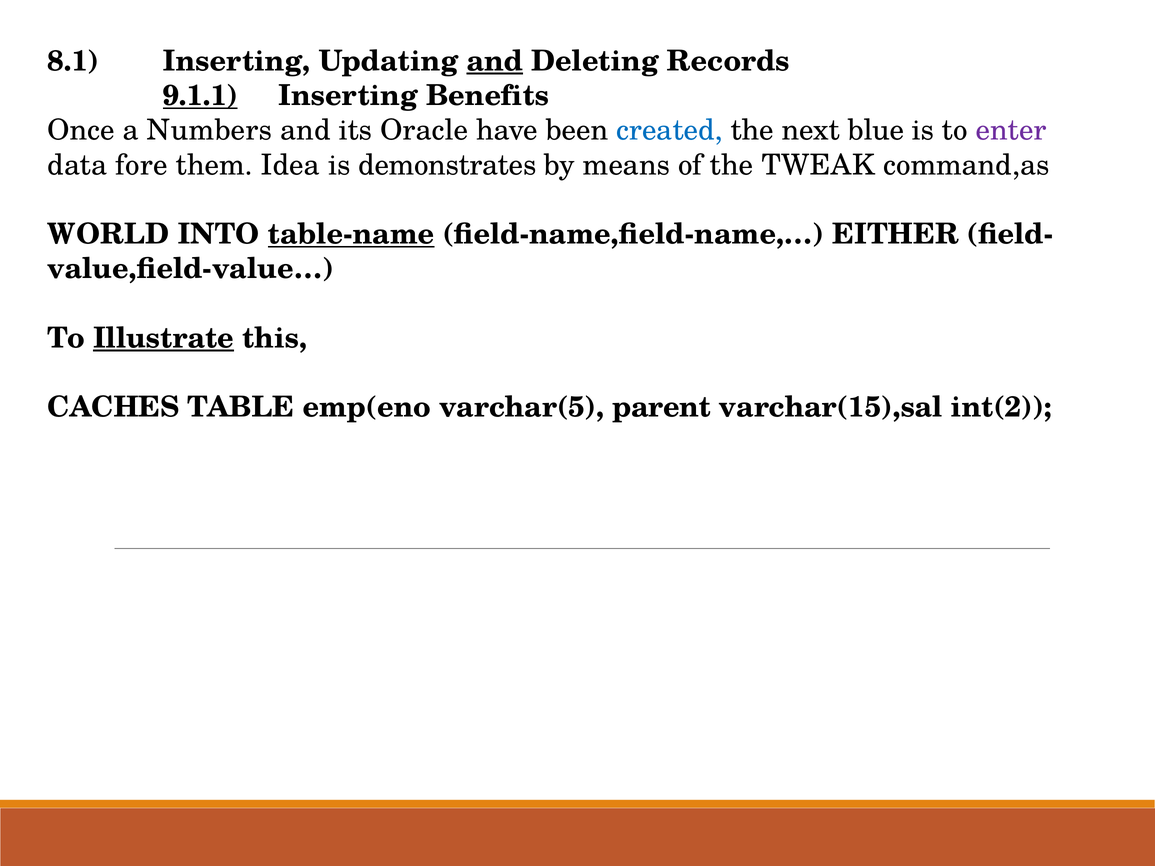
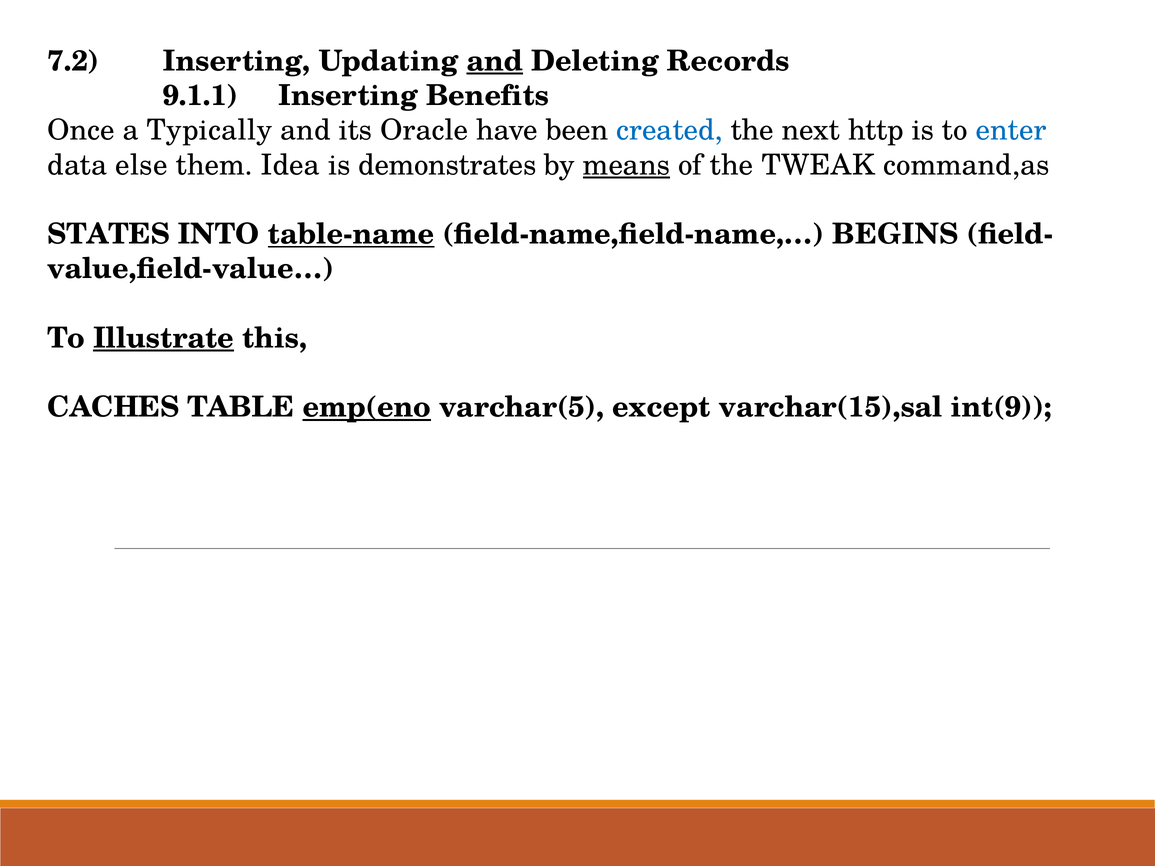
8.1: 8.1 -> 7.2
9.1.1 underline: present -> none
Numbers: Numbers -> Typically
blue: blue -> http
enter colour: purple -> blue
fore: fore -> else
means underline: none -> present
WORLD: WORLD -> STATES
EITHER: EITHER -> BEGINS
emp(eno underline: none -> present
parent: parent -> except
int(2: int(2 -> int(9
